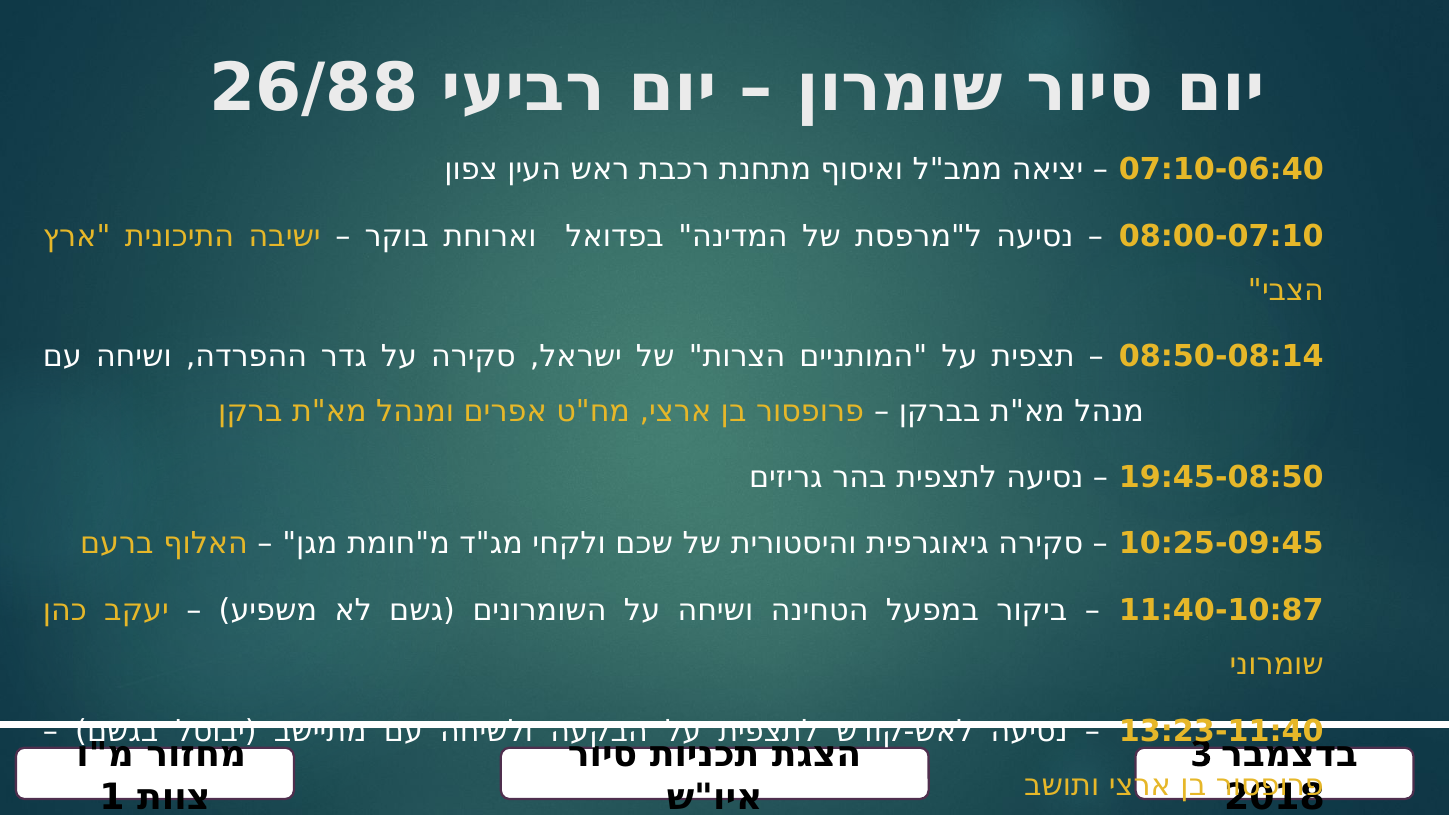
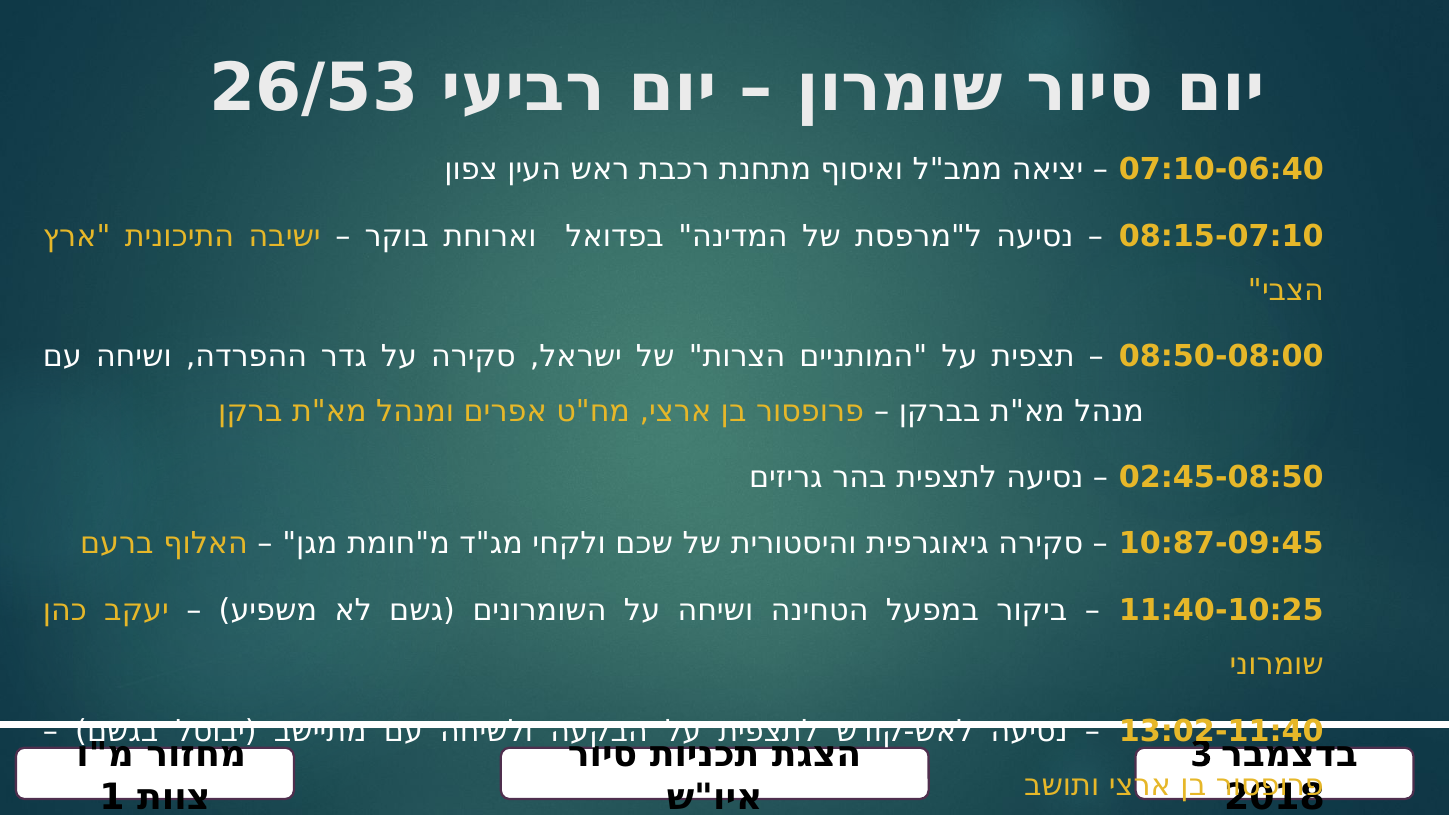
26/88: 26/88 -> 26/53
08:00-07:10: 08:00-07:10 -> 08:15-07:10
08:50-08:14: 08:50-08:14 -> 08:50-08:00
19:45-08:50: 19:45-08:50 -> 02:45-08:50
10:25-09:45: 10:25-09:45 -> 10:87-09:45
11:40-10:87: 11:40-10:87 -> 11:40-10:25
13:23-11:40: 13:23-11:40 -> 13:02-11:40
